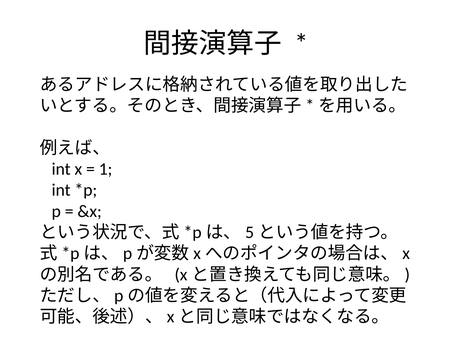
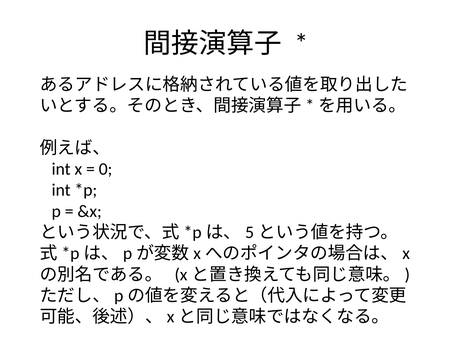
1: 1 -> 0
